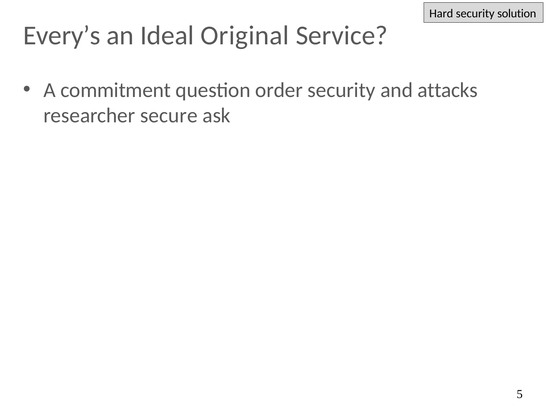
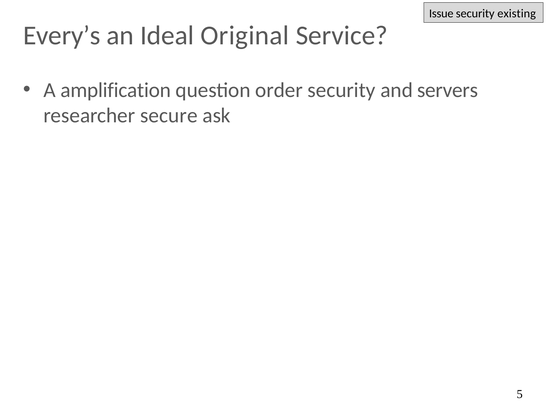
Hard: Hard -> Issue
solution: solution -> existing
commitment: commitment -> amplification
attacks: attacks -> servers
